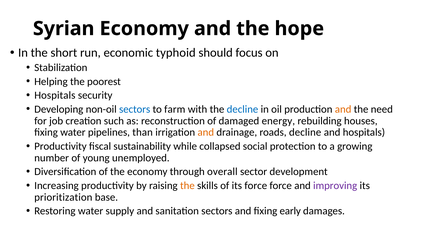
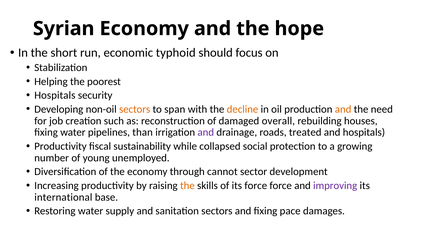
sectors at (135, 109) colour: blue -> orange
farm: farm -> span
decline at (243, 109) colour: blue -> orange
energy: energy -> overall
and at (206, 133) colour: orange -> purple
roads decline: decline -> treated
overall: overall -> cannot
prioritization: prioritization -> international
early: early -> pace
